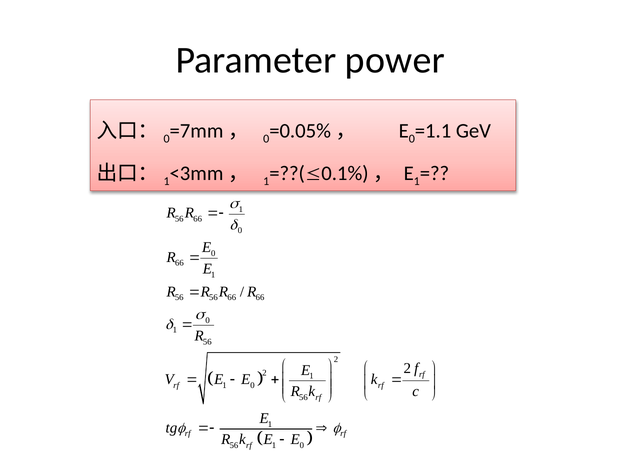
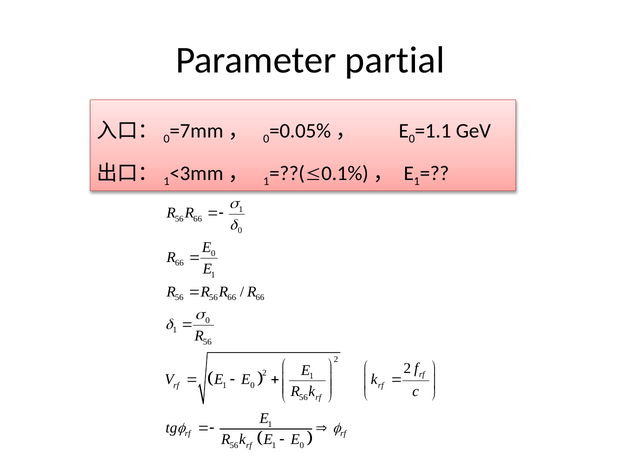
power: power -> partial
